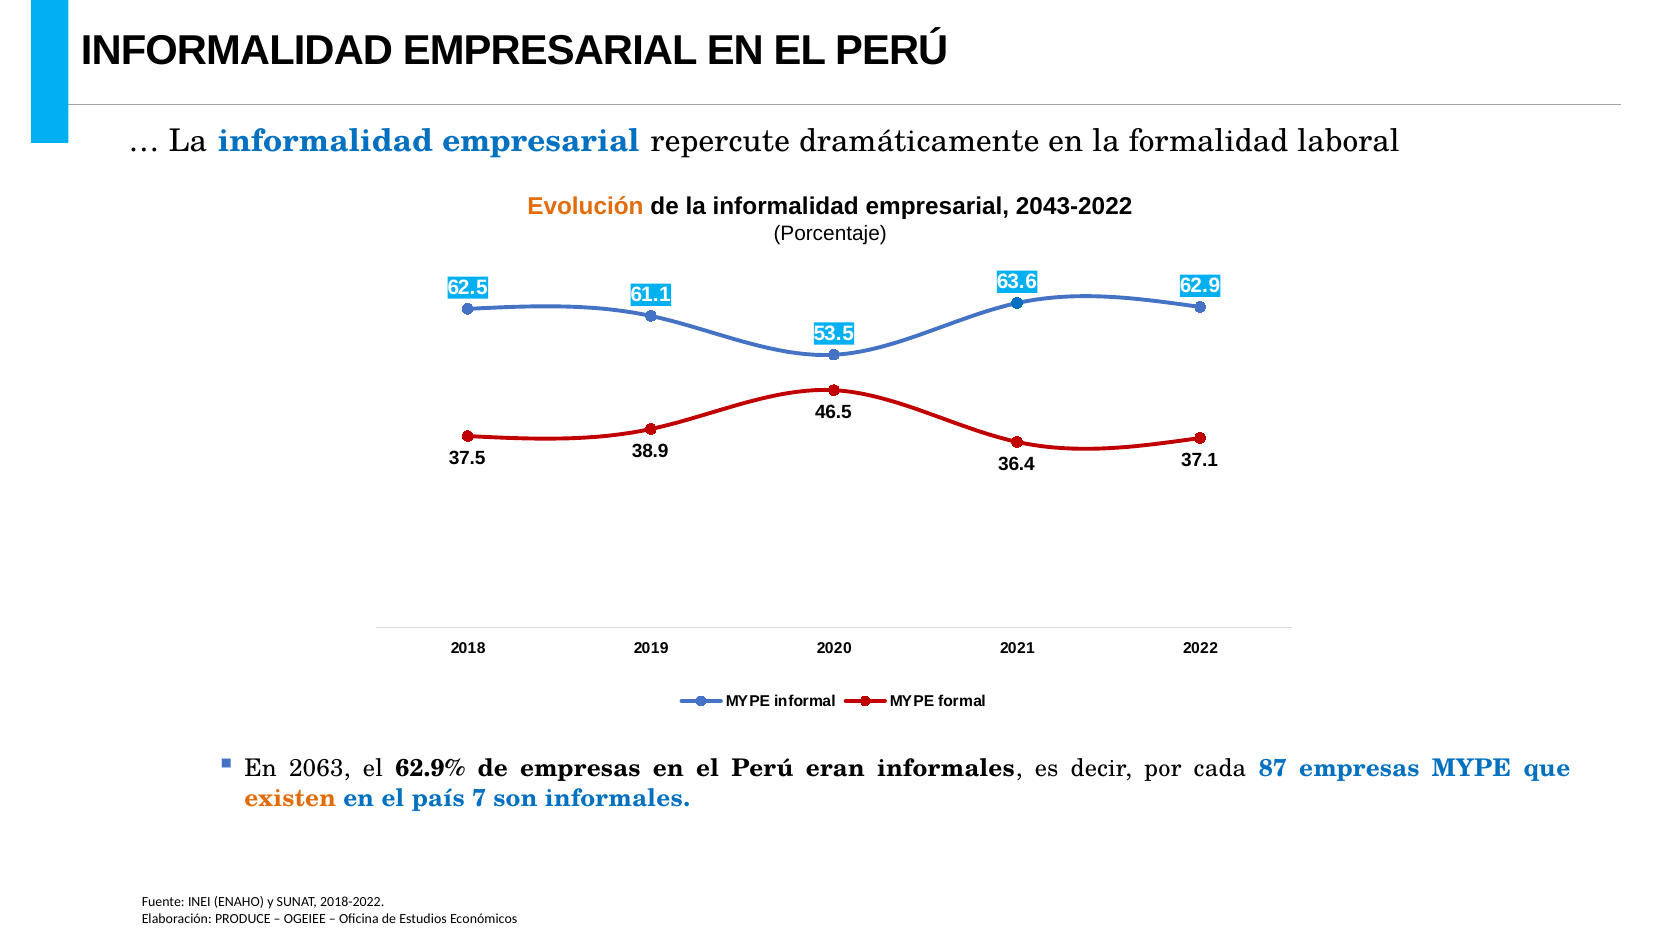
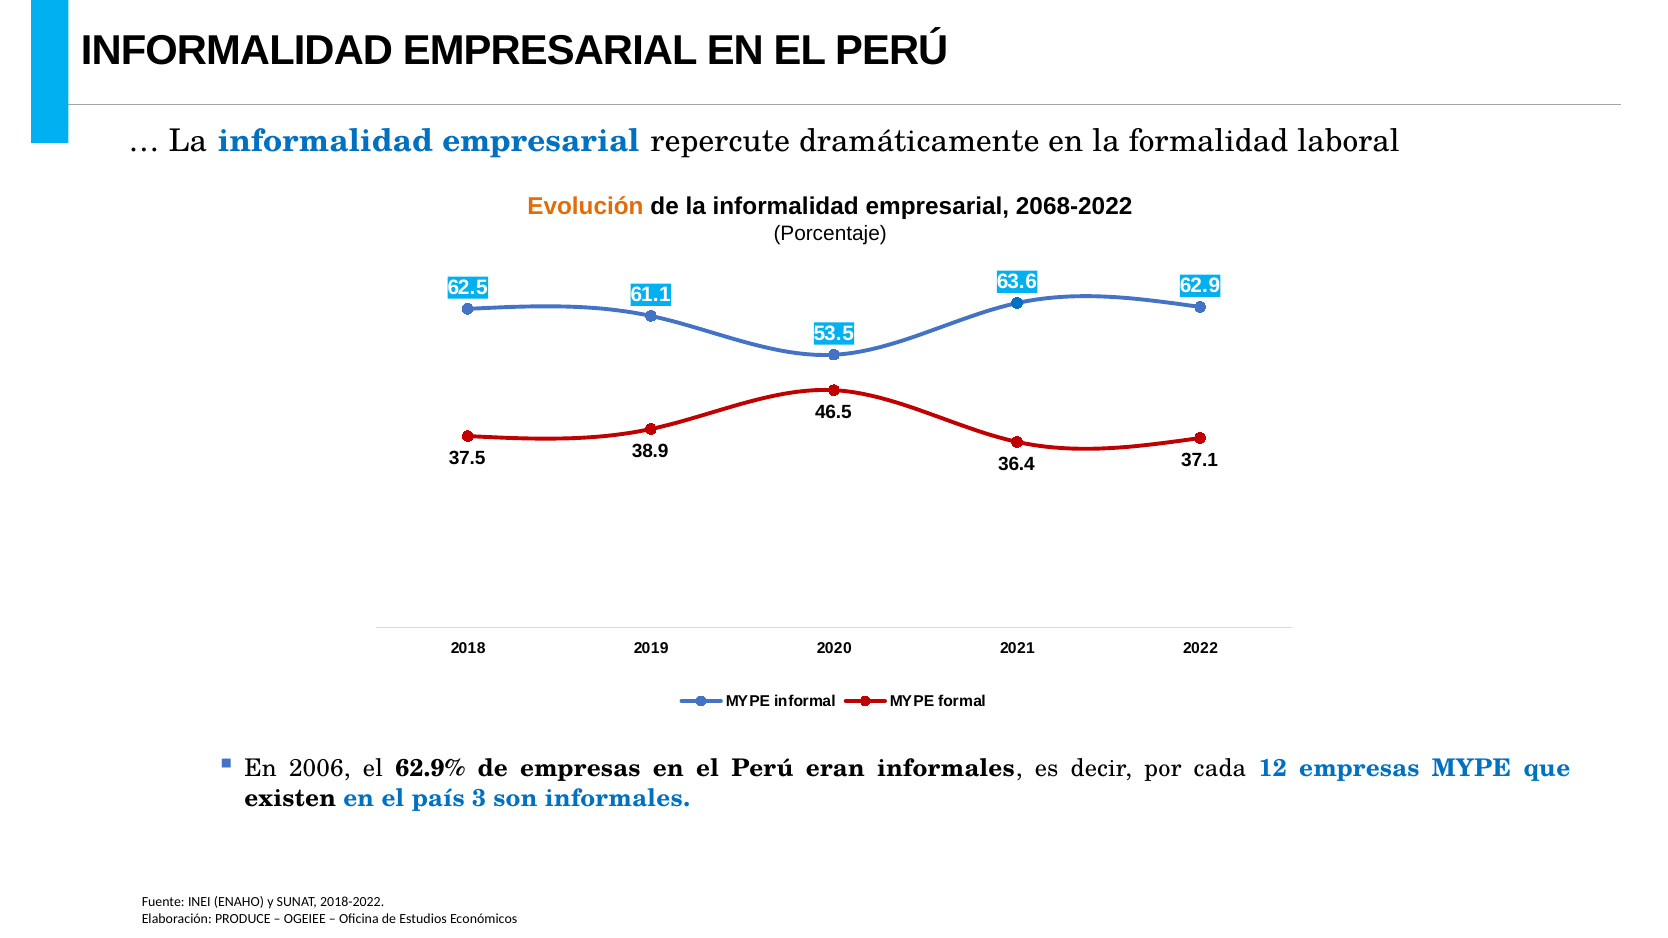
2043-2022: 2043-2022 -> 2068-2022
2063: 2063 -> 2006
87: 87 -> 12
existen colour: orange -> black
7: 7 -> 3
